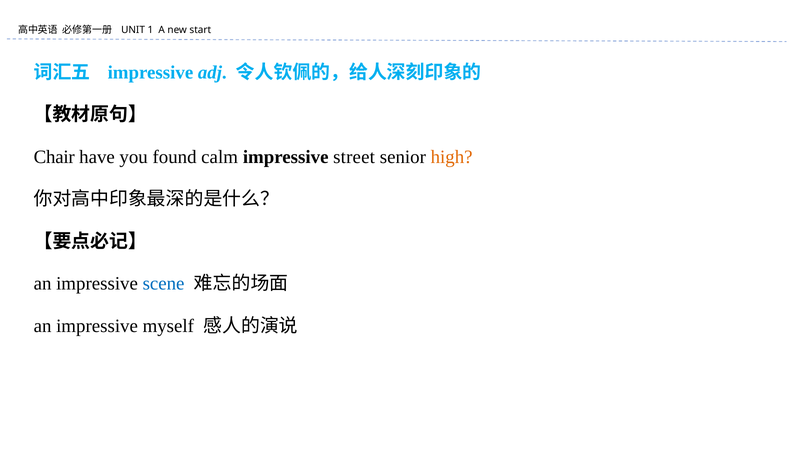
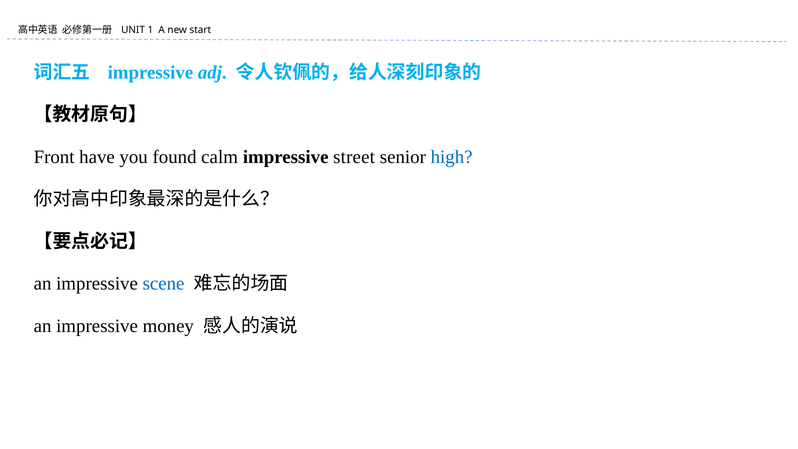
Chair: Chair -> Front
high colour: orange -> blue
myself: myself -> money
